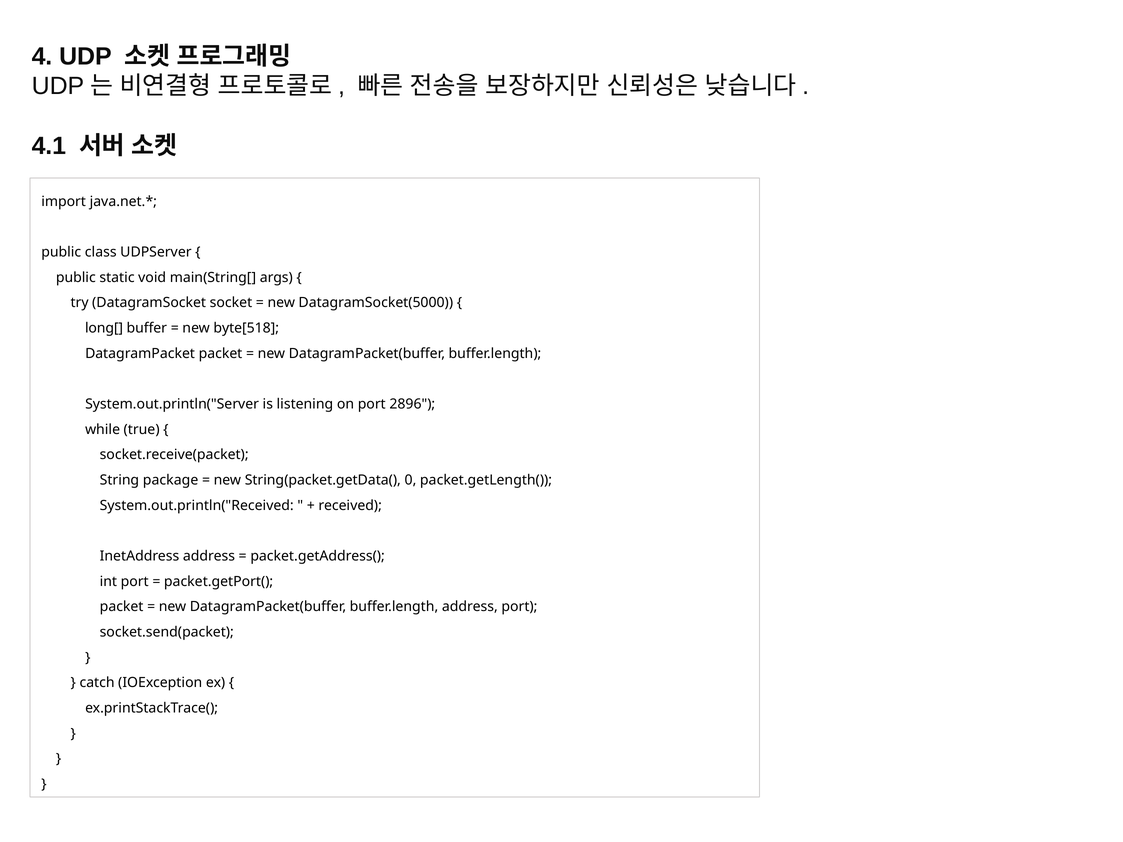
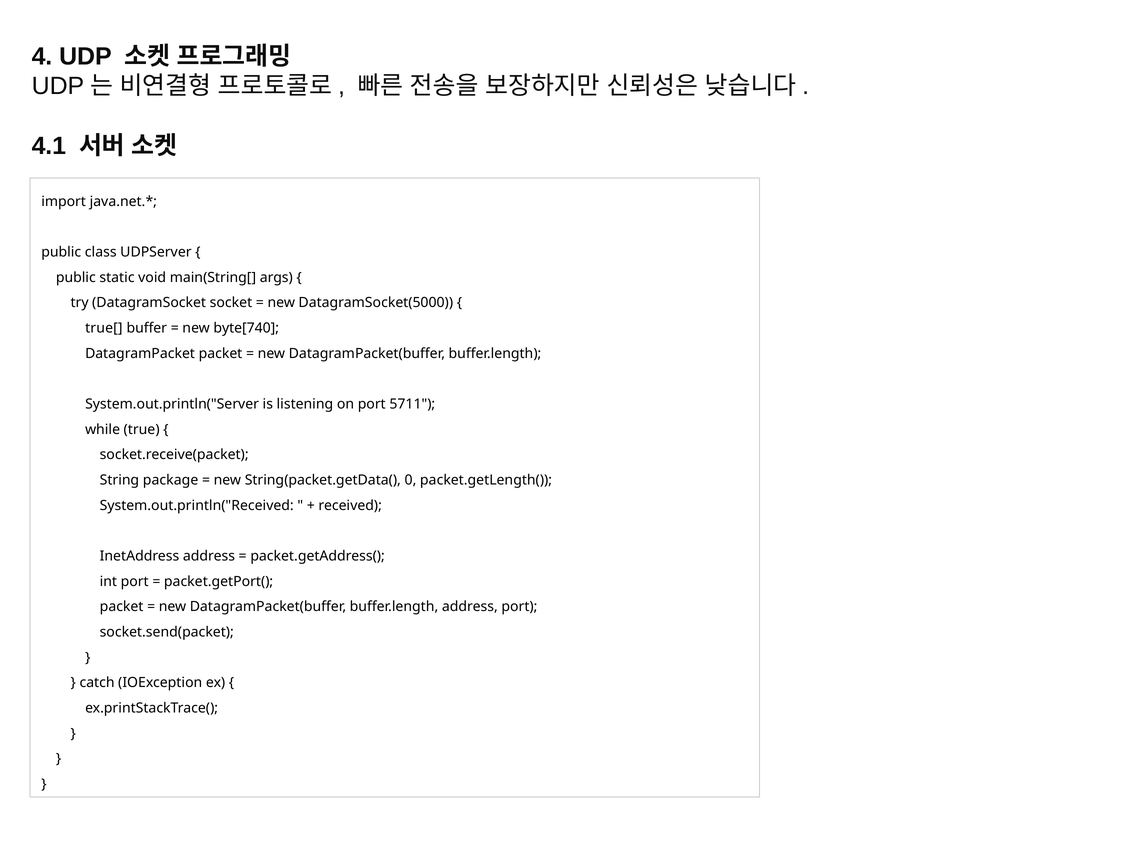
long[: long[ -> true[
byte[518: byte[518 -> byte[740
2896: 2896 -> 5711
